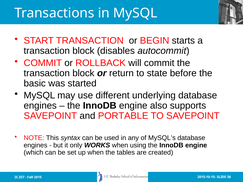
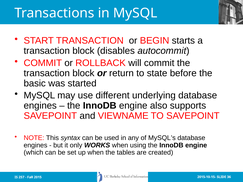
PORTABLE: PORTABLE -> VIEWNAME
